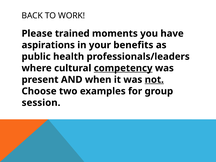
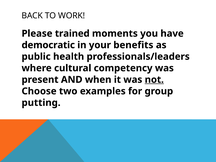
aspirations: aspirations -> democratic
competency underline: present -> none
session: session -> putting
